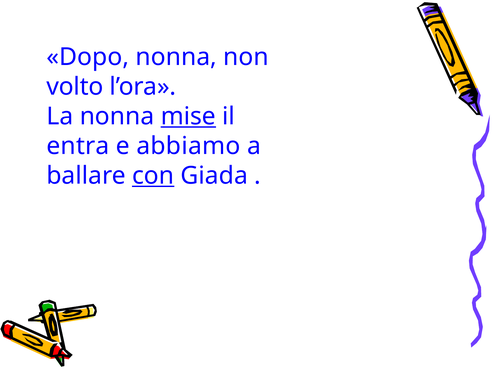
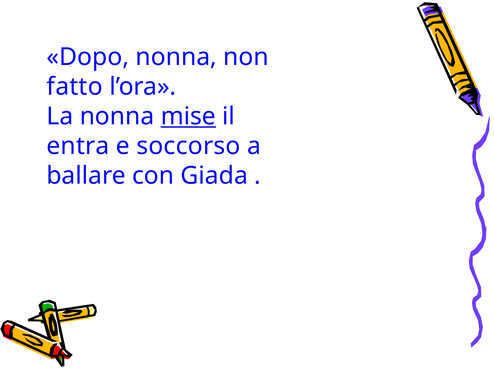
volto: volto -> fatto
abbiamo: abbiamo -> soccorso
con underline: present -> none
